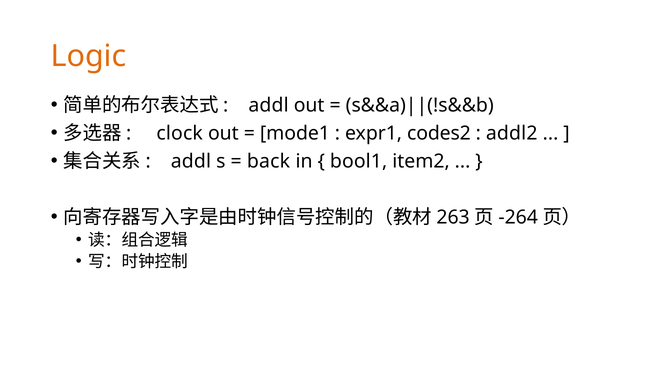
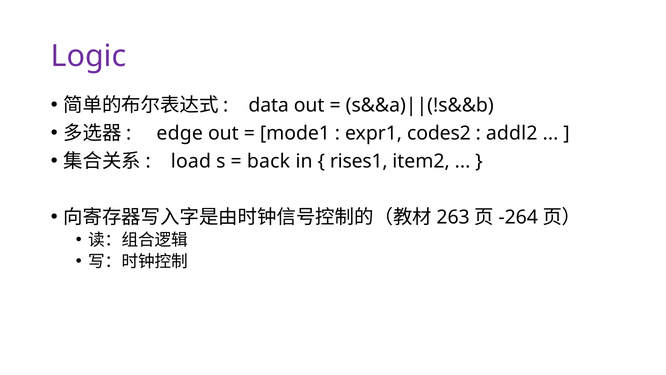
Logic colour: orange -> purple
addl at (269, 105): addl -> data
clock: clock -> edge
addl at (191, 161): addl -> load
bool1: bool1 -> rises1
